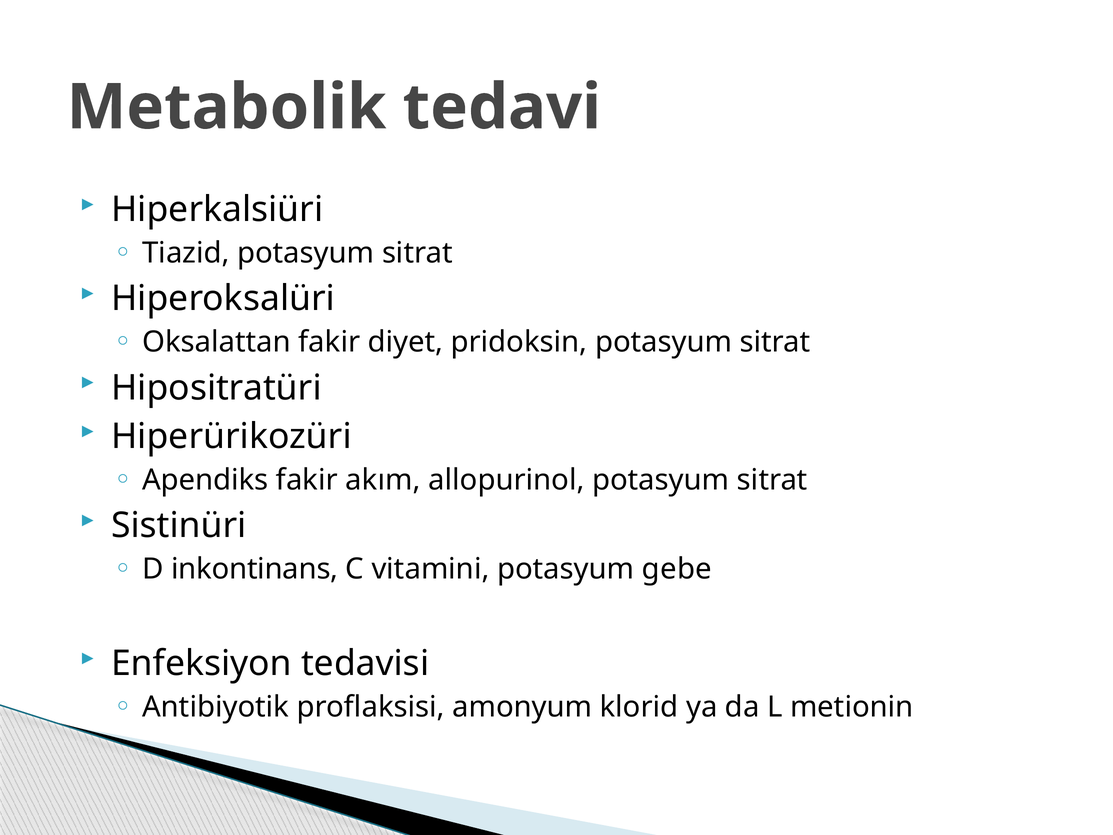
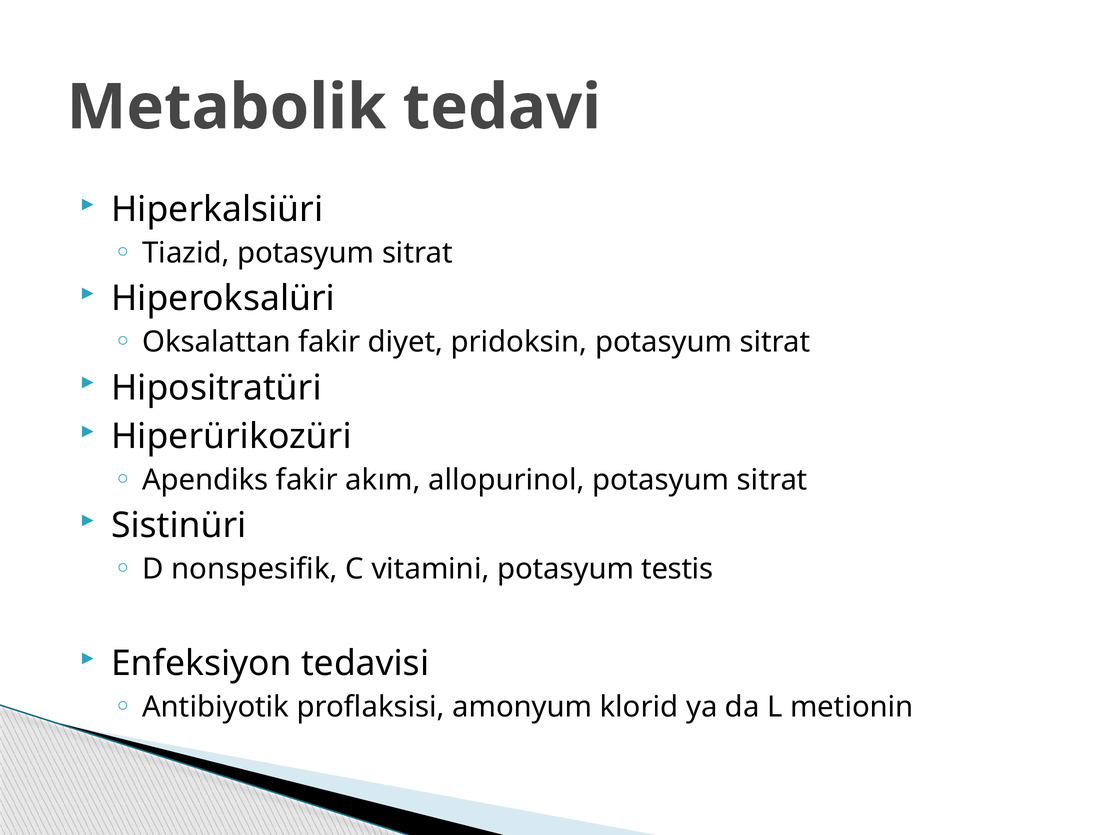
inkontinans: inkontinans -> nonspesifik
gebe: gebe -> testis
